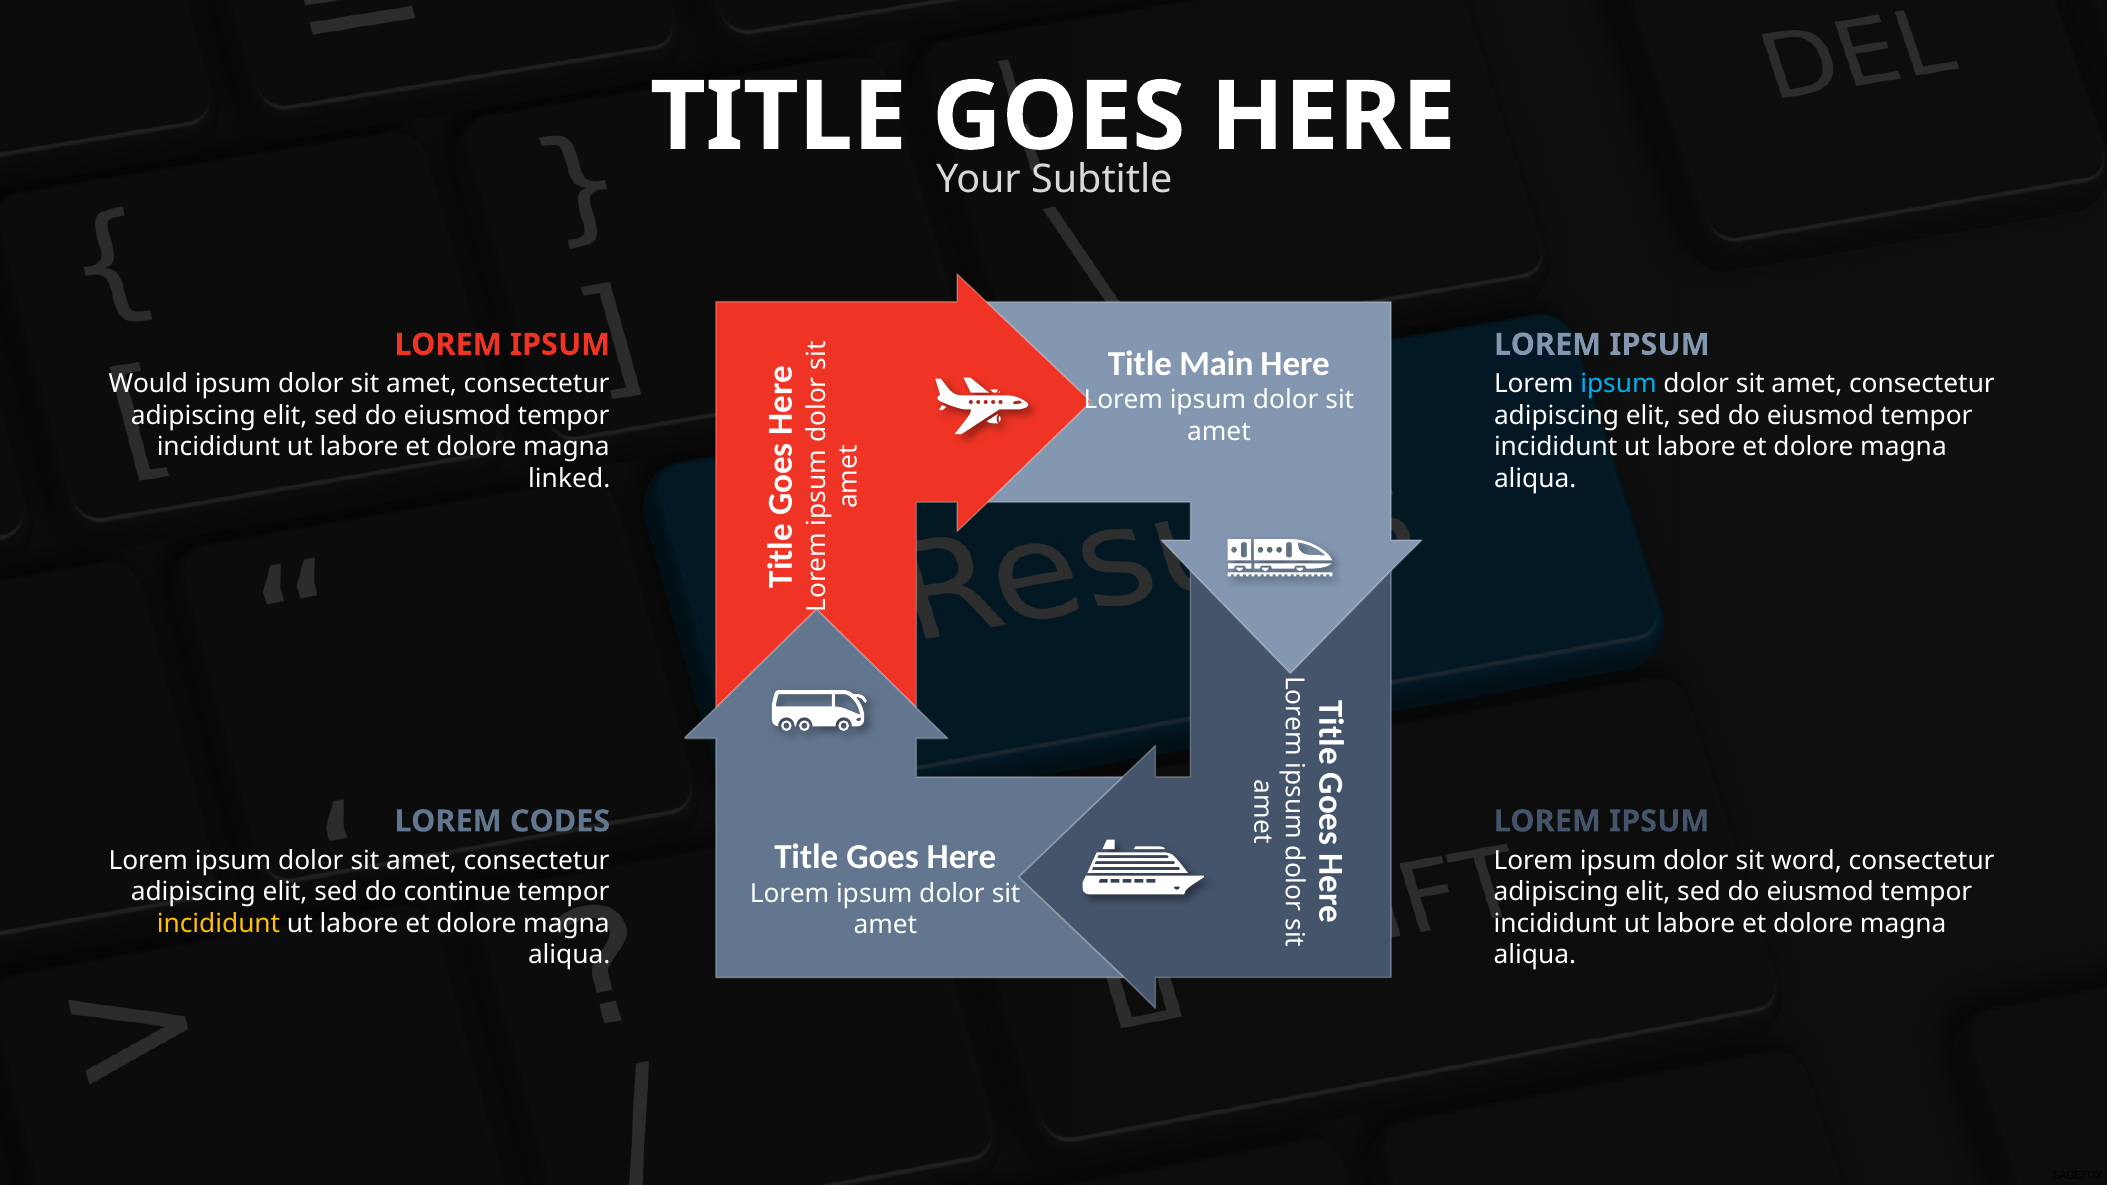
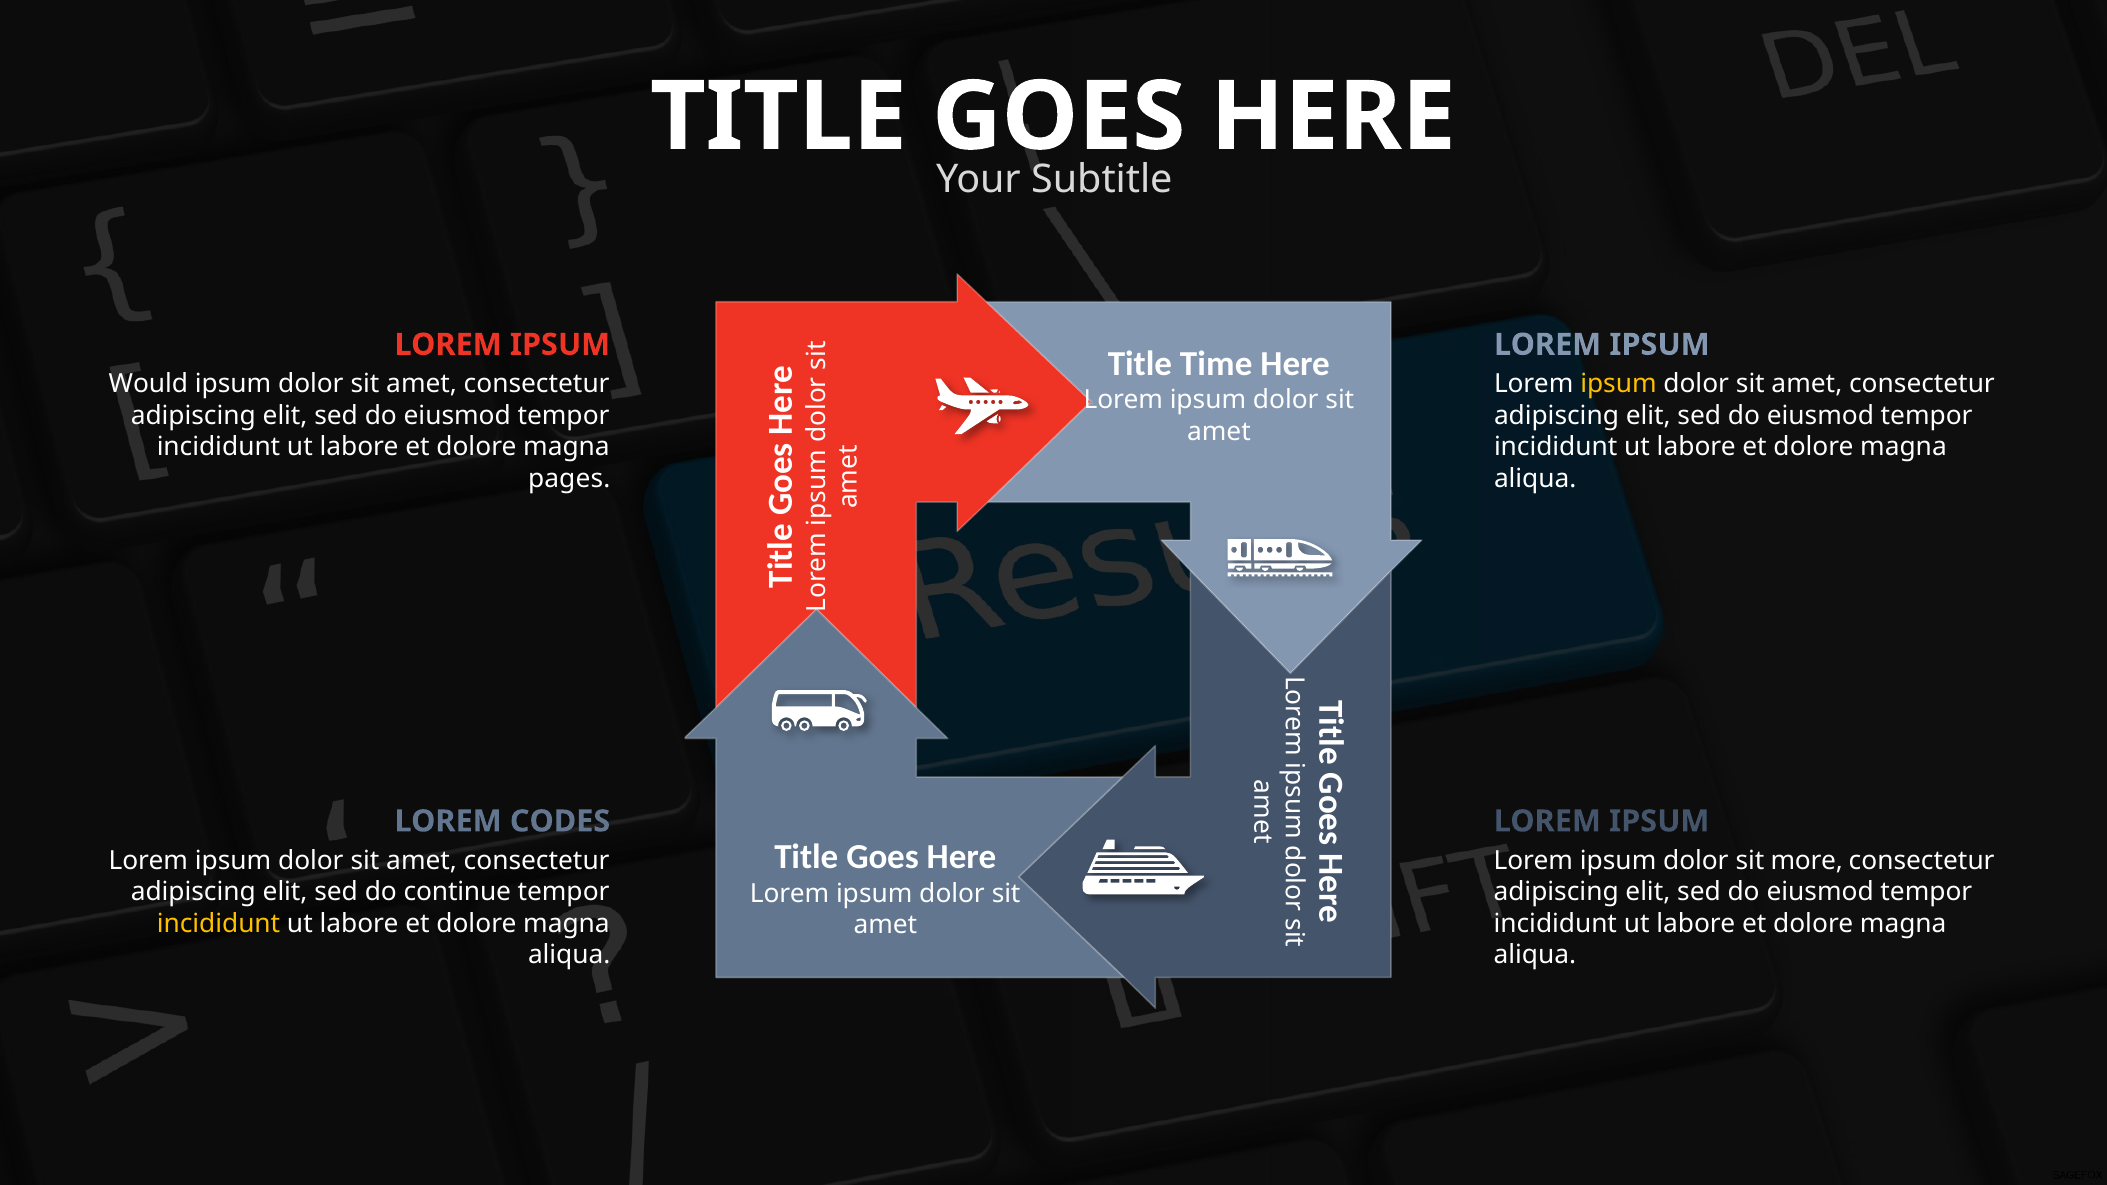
Main: Main -> Time
ipsum at (1618, 384) colour: light blue -> yellow
linked: linked -> pages
word: word -> more
